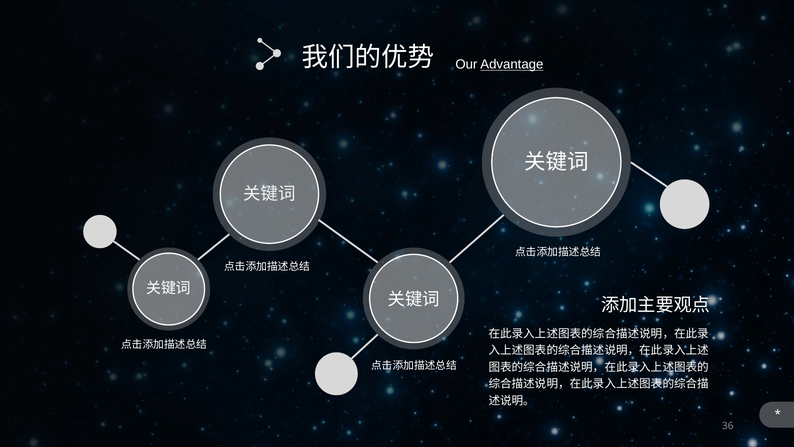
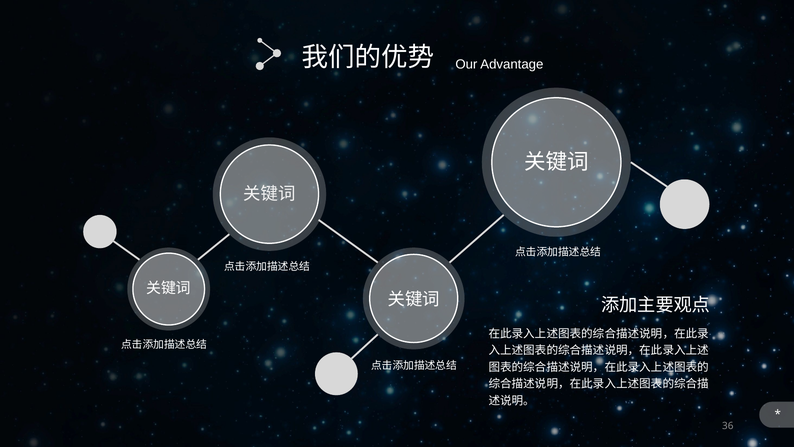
Advantage underline: present -> none
